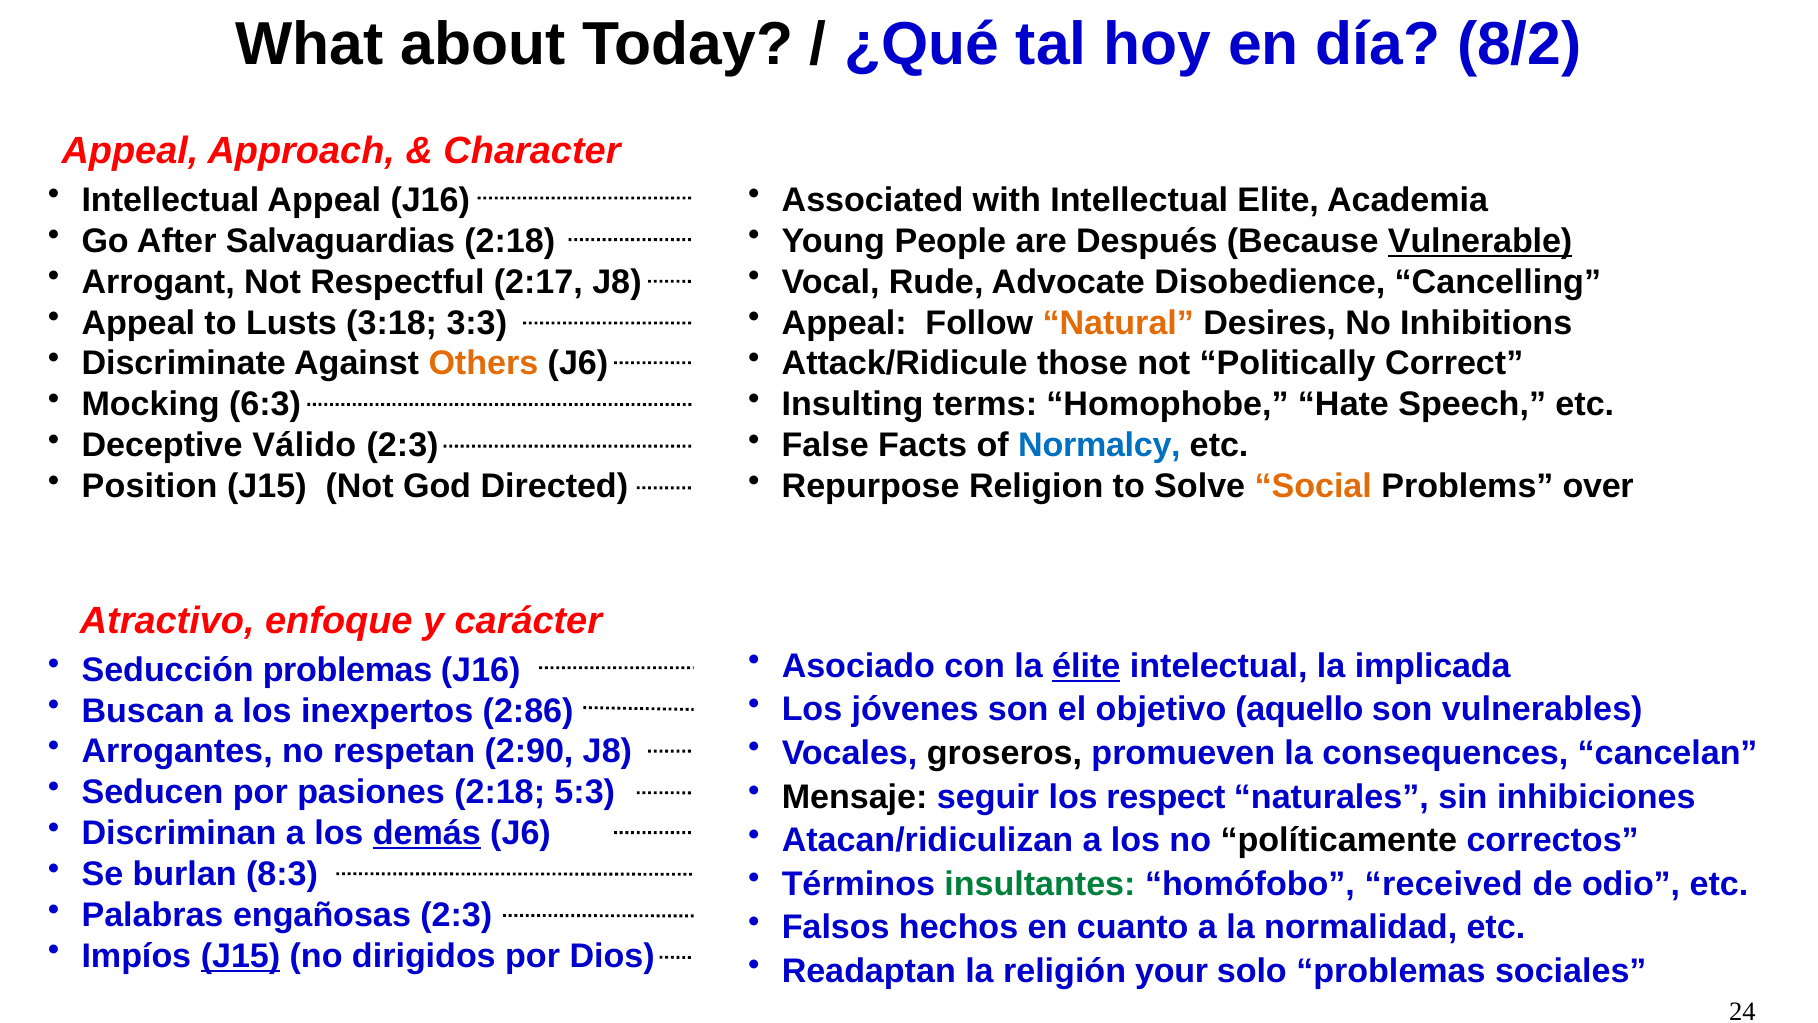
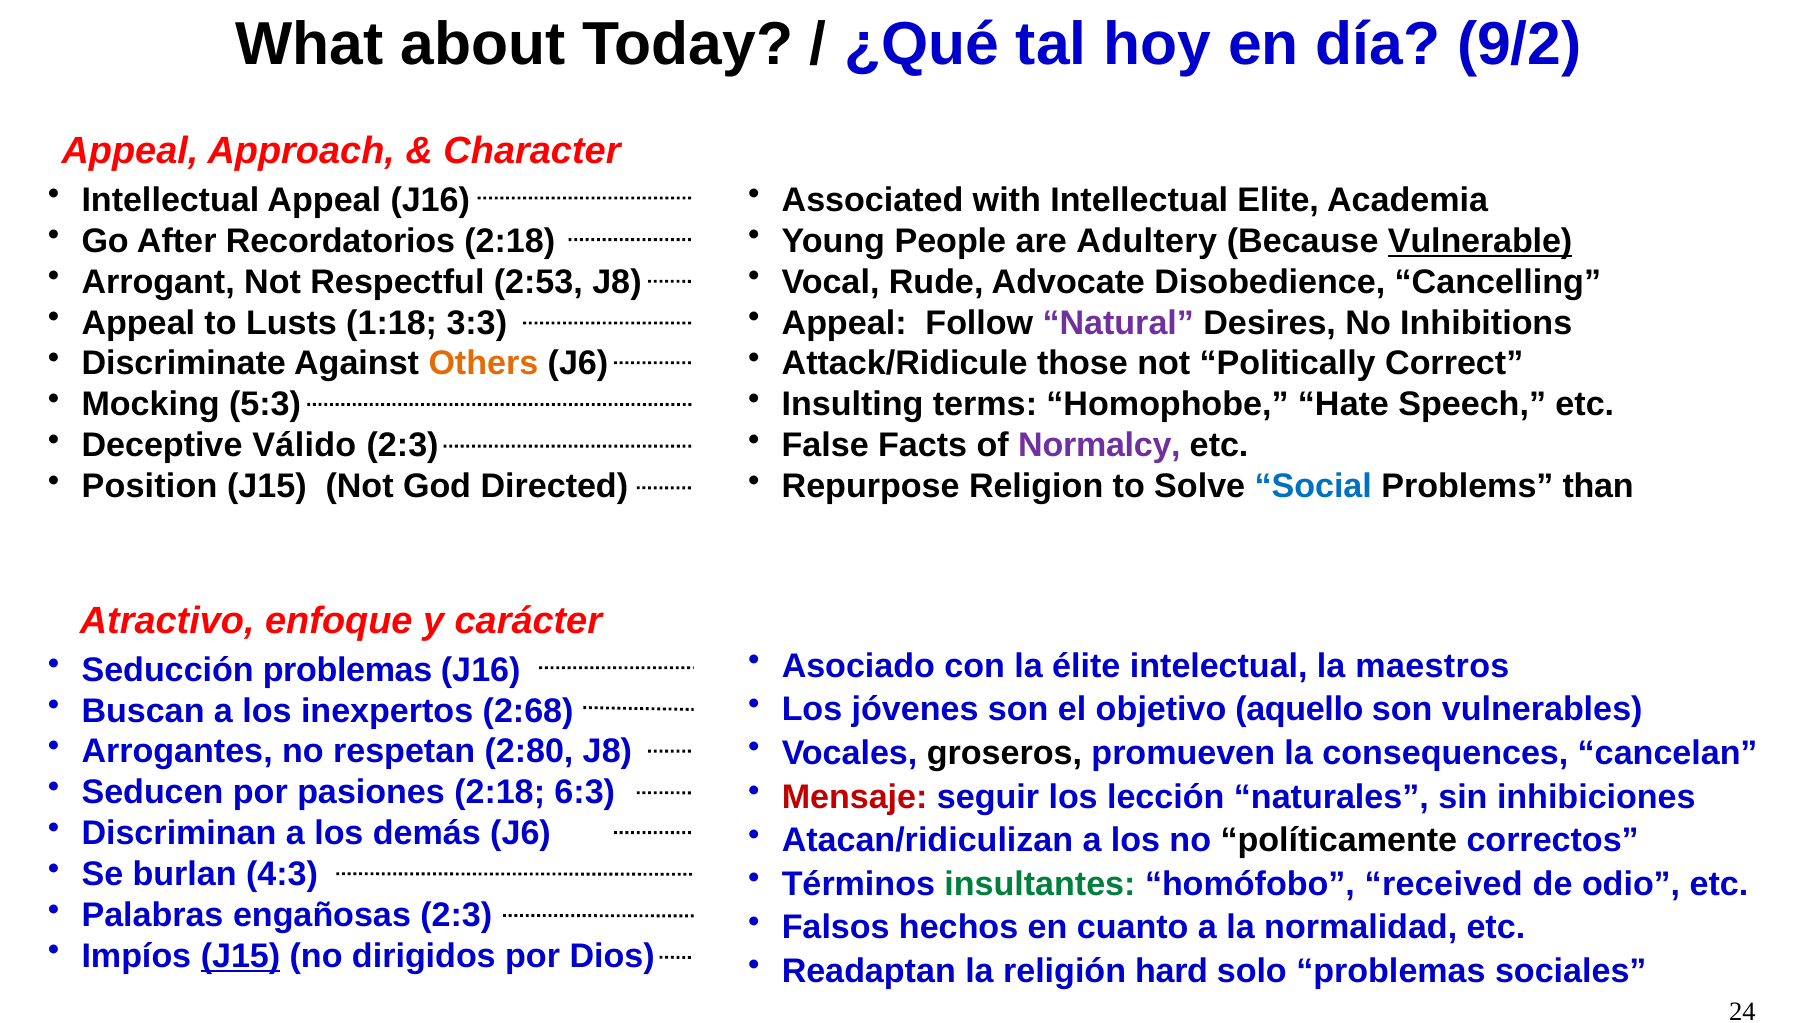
8/2: 8/2 -> 9/2
Salvaguardias: Salvaguardias -> Recordatorios
Después: Después -> Adultery
2:17: 2:17 -> 2:53
3:18: 3:18 -> 1:18
Natural colour: orange -> purple
6:3: 6:3 -> 5:3
Normalcy colour: blue -> purple
Social colour: orange -> blue
over: over -> than
élite underline: present -> none
implicada: implicada -> maestros
2:86: 2:86 -> 2:68
2:90: 2:90 -> 2:80
5:3: 5:3 -> 6:3
Mensaje colour: black -> red
respect: respect -> lección
demás underline: present -> none
8:3: 8:3 -> 4:3
your: your -> hard
